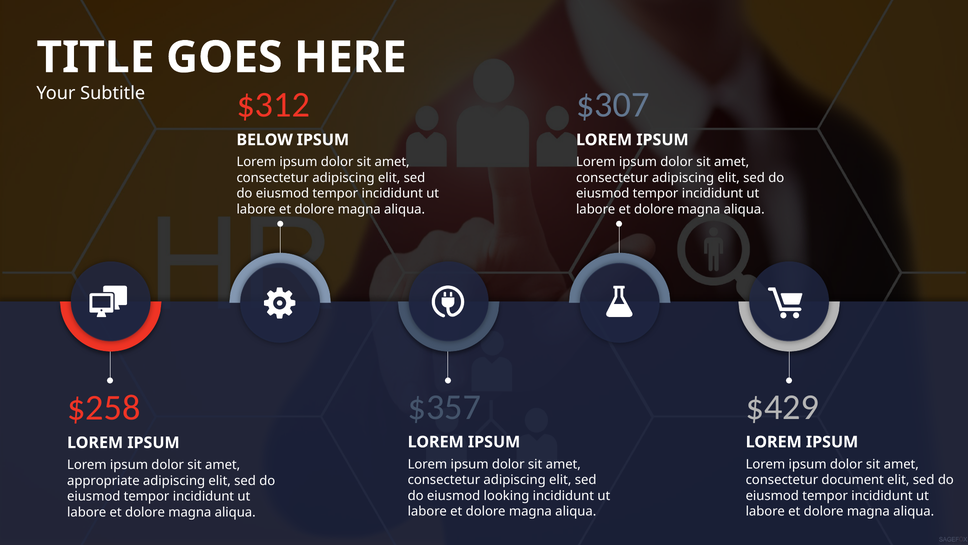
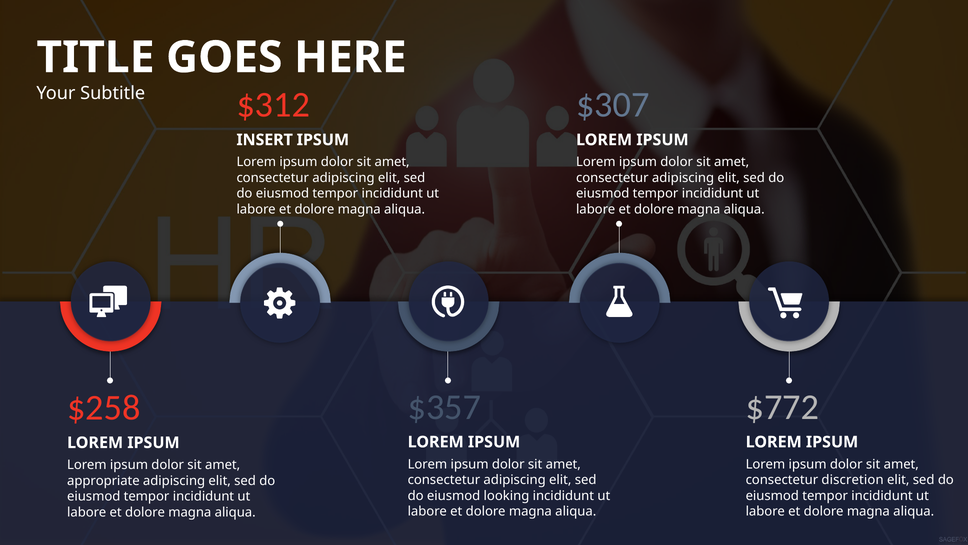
BELOW: BELOW -> INSERT
$429: $429 -> $772
document: document -> discretion
